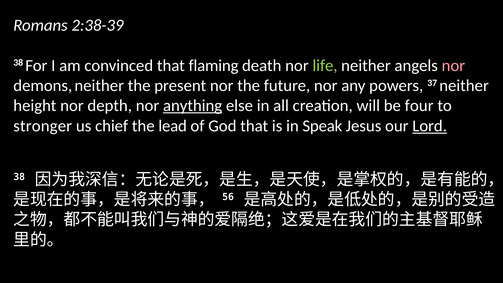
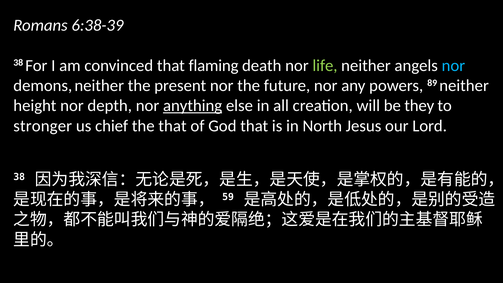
2:38-39: 2:38-39 -> 6:38-39
nor at (453, 65) colour: pink -> light blue
37: 37 -> 89
four: four -> they
the lead: lead -> that
Speak: Speak -> North
Lord underline: present -> none
56: 56 -> 59
